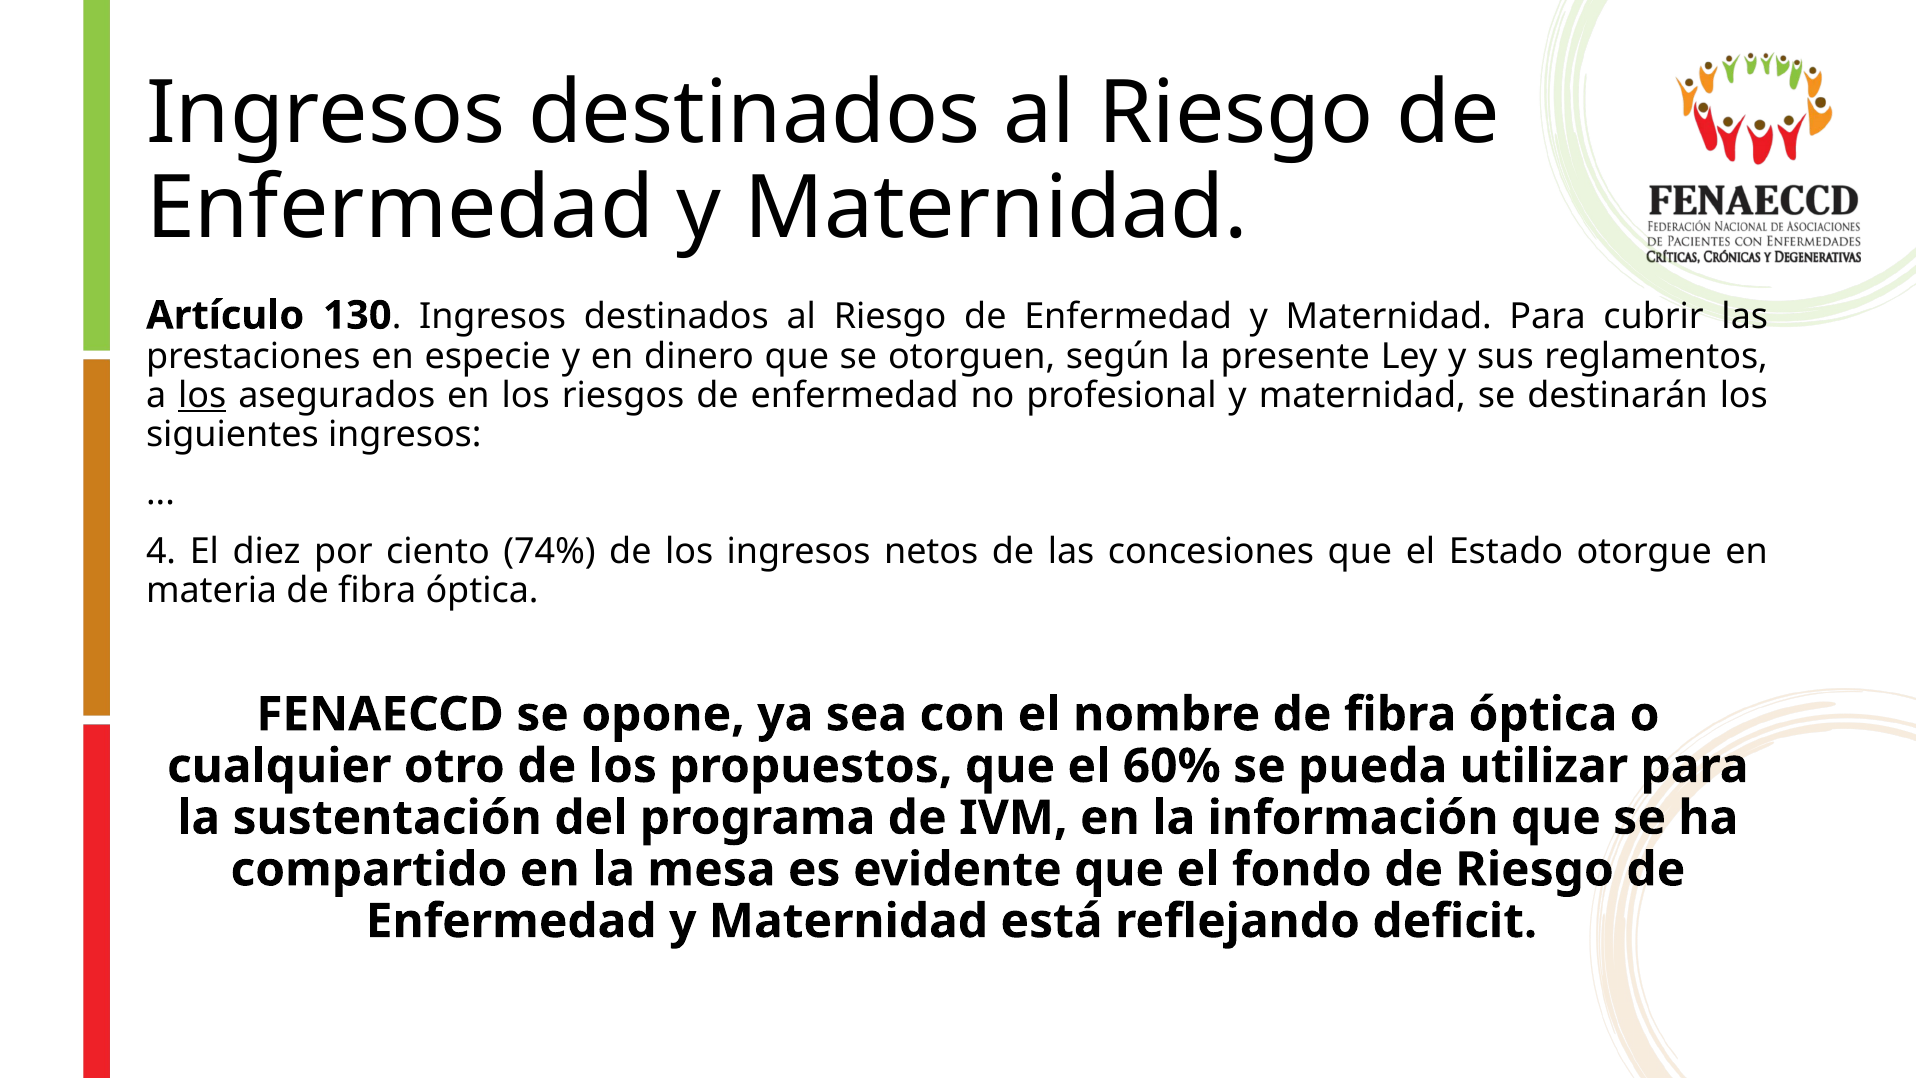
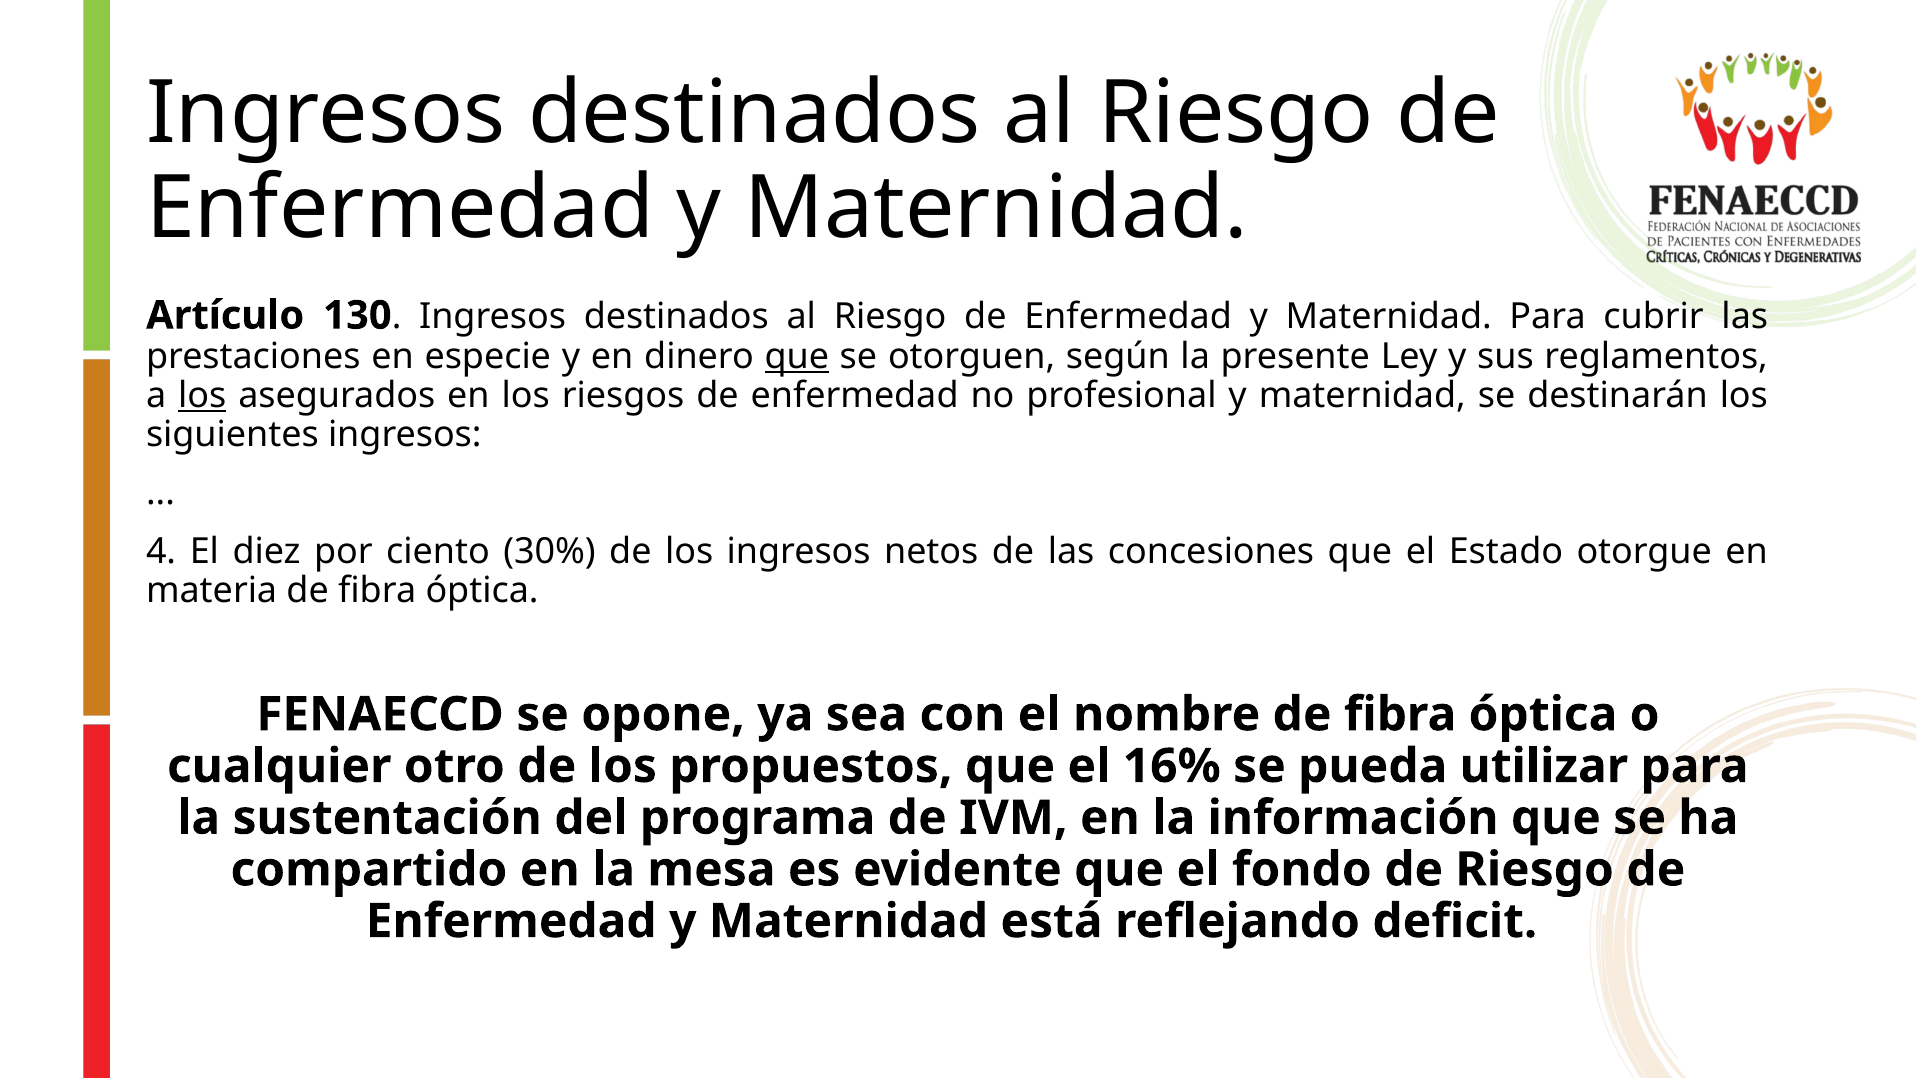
que at (797, 356) underline: none -> present
74%: 74% -> 30%
60%: 60% -> 16%
